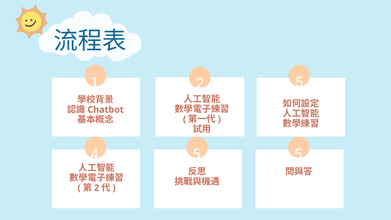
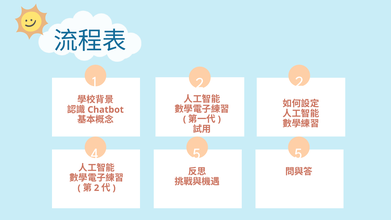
2 5: 5 -> 2
